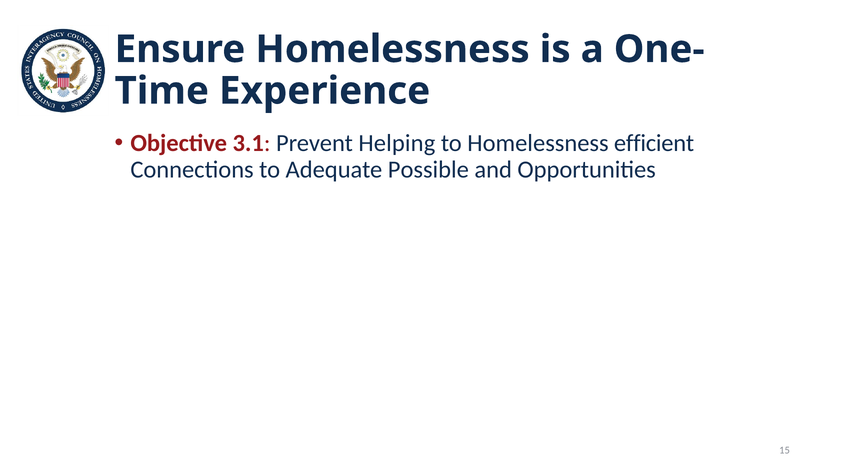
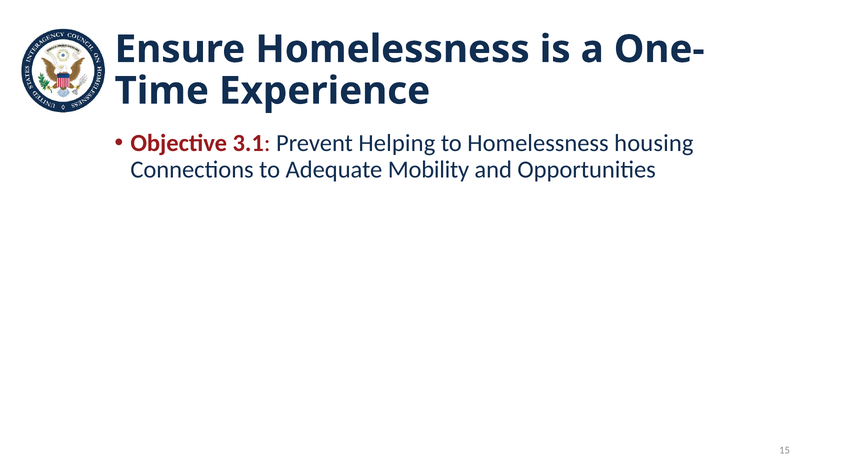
efficient: efficient -> housing
Possible: Possible -> Mobility
